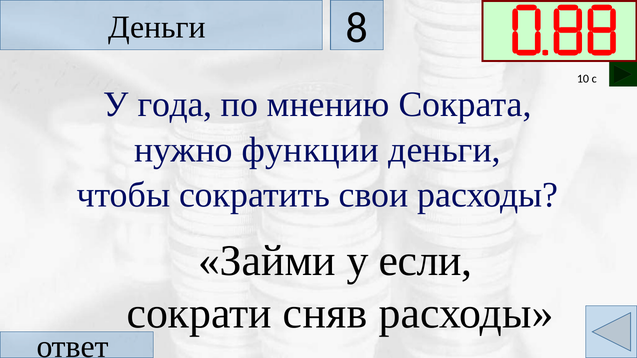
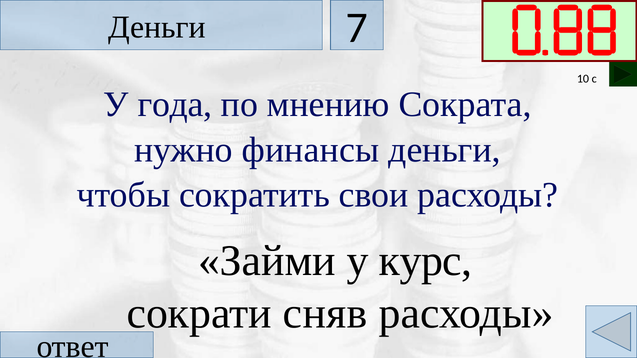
8: 8 -> 7
функции: функции -> финансы
если: если -> курс
